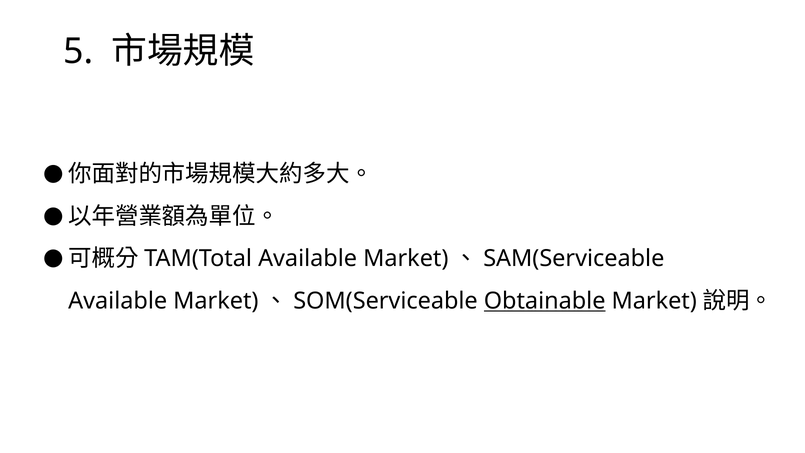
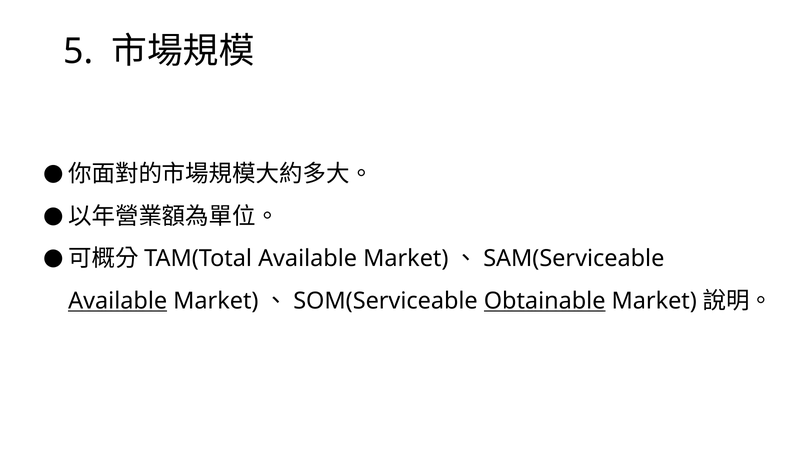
Available at (118, 301) underline: none -> present
